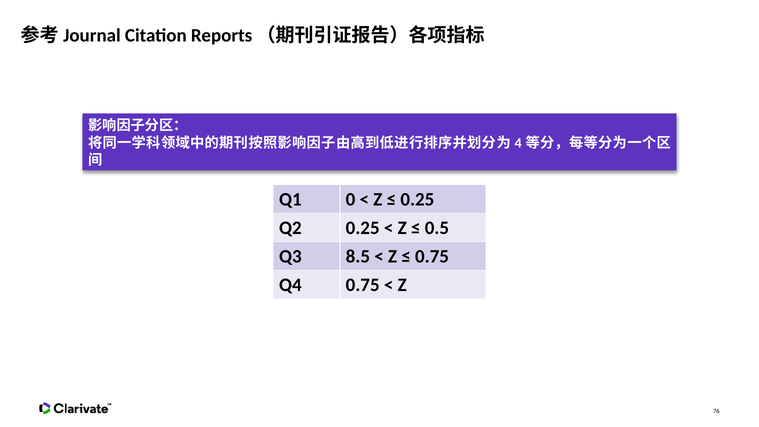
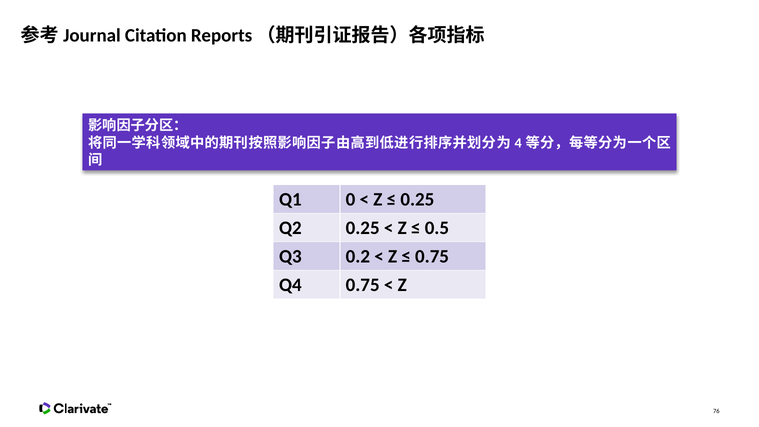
8.5: 8.5 -> 0.2
